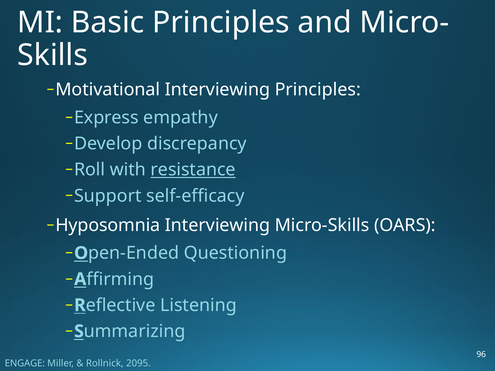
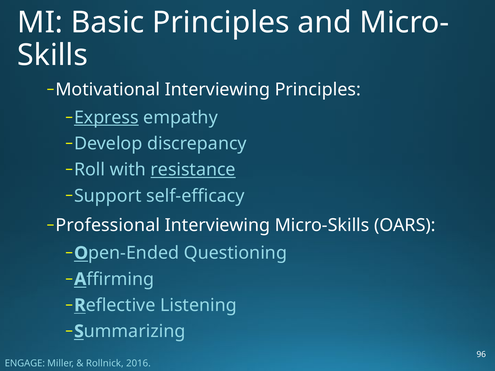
Express underline: none -> present
Hyposomnia: Hyposomnia -> Professional
2095: 2095 -> 2016
